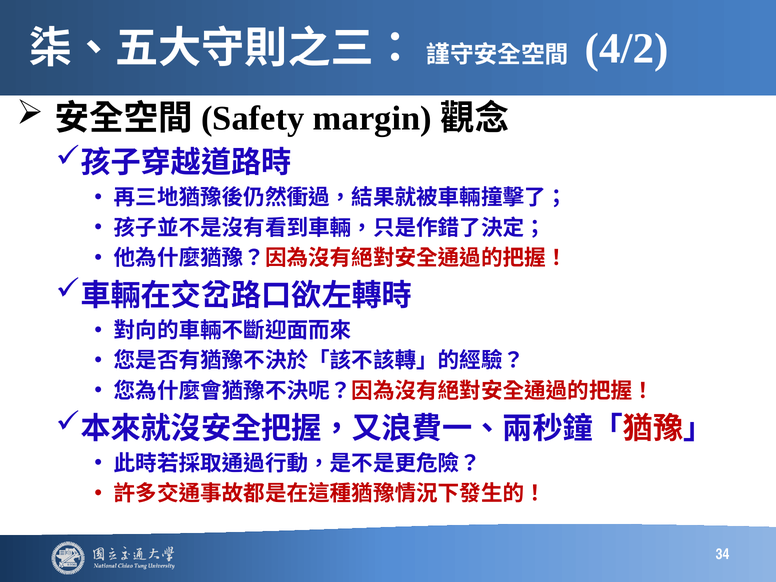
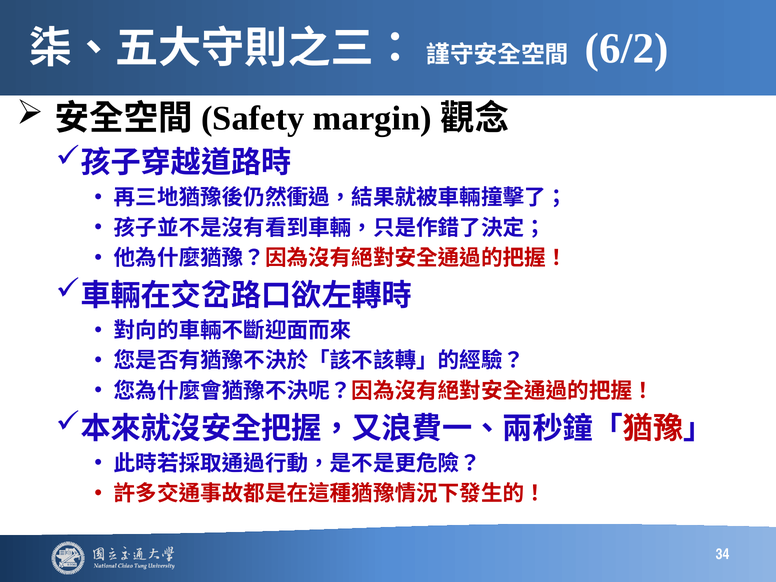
4/2: 4/2 -> 6/2
